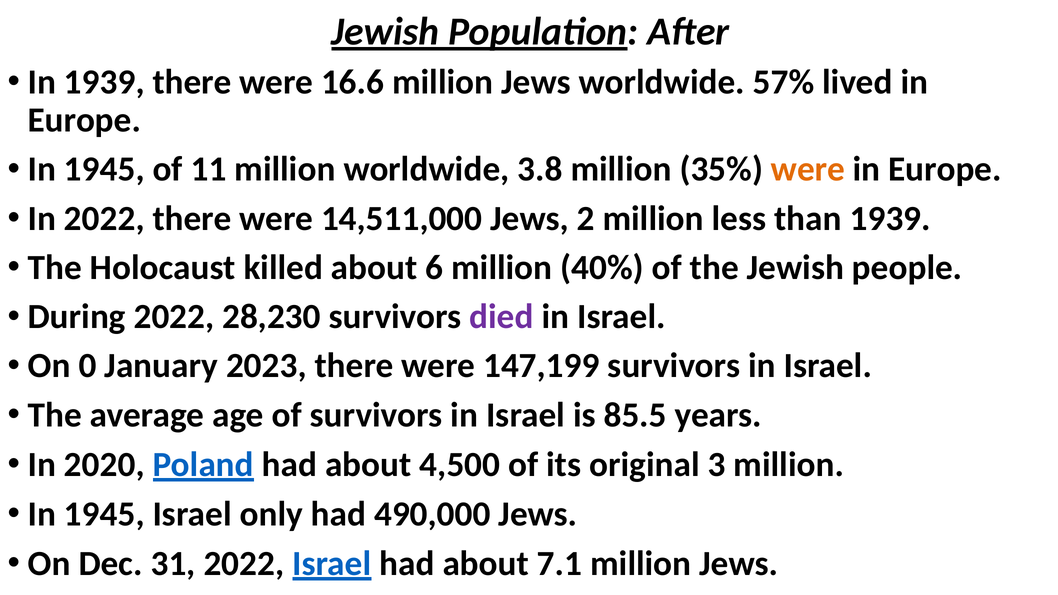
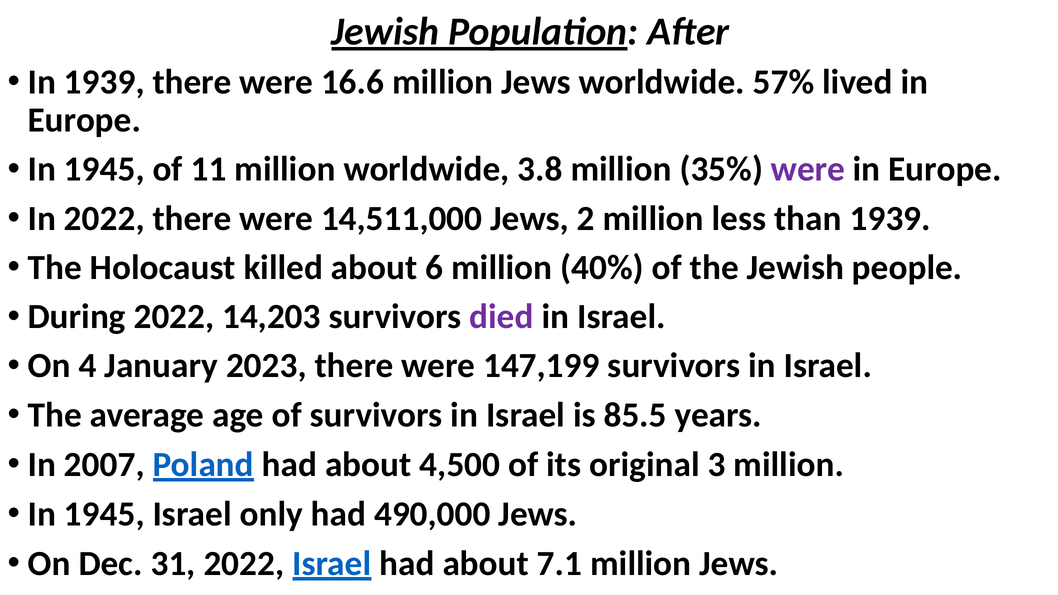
were at (808, 169) colour: orange -> purple
28,230: 28,230 -> 14,203
0: 0 -> 4
2020: 2020 -> 2007
